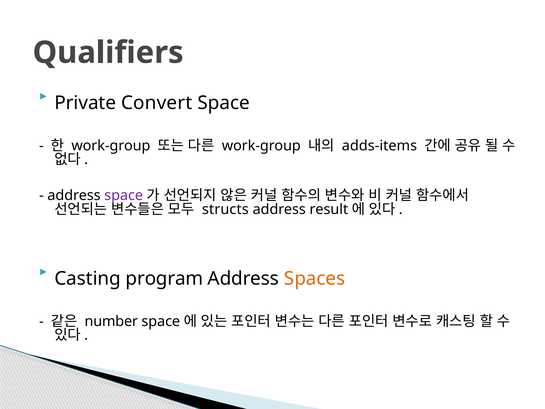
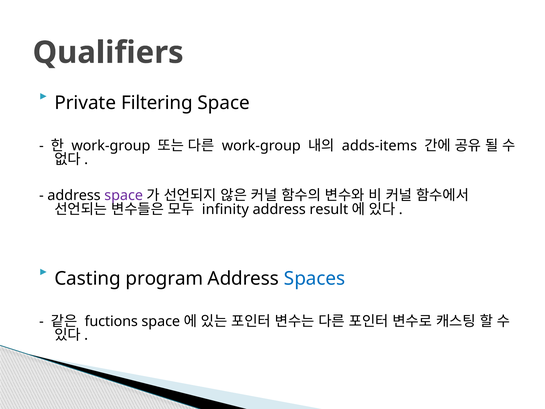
Convert: Convert -> Filtering
structs: structs -> infinity
Spaces colour: orange -> blue
number: number -> fuctions
